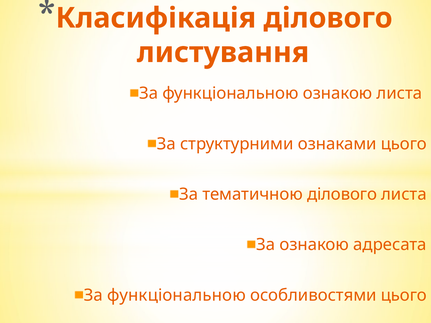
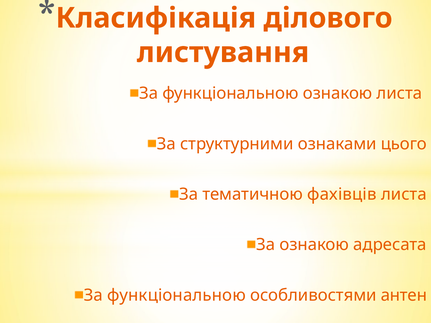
тематичною ділового: ділового -> фахівців
особливостями цього: цього -> антен
